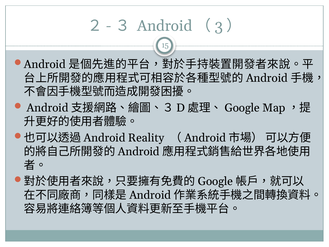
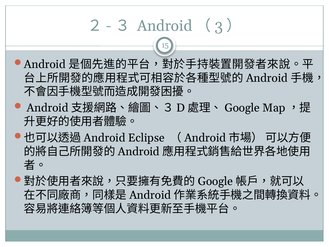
Reality: Reality -> Eclipse
